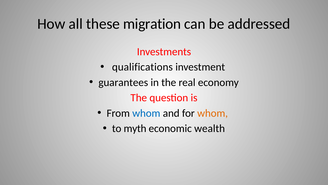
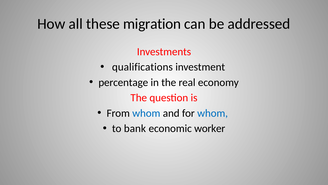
guarantees: guarantees -> percentage
whom at (213, 113) colour: orange -> blue
myth: myth -> bank
wealth: wealth -> worker
